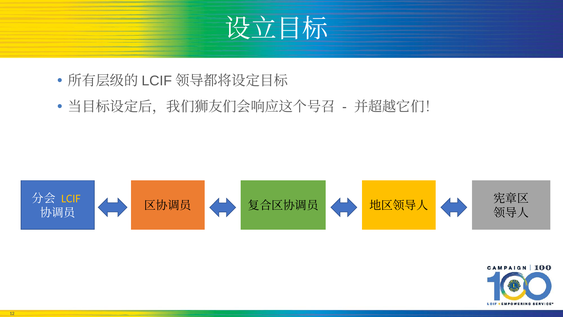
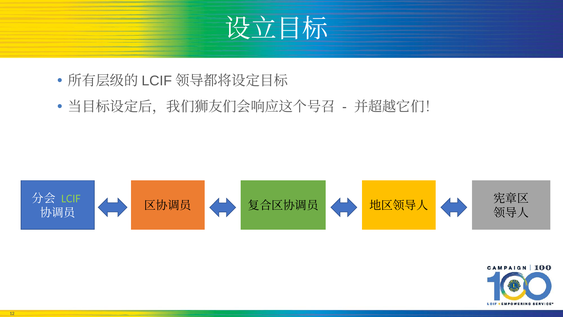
LCIF colour: yellow -> light green
